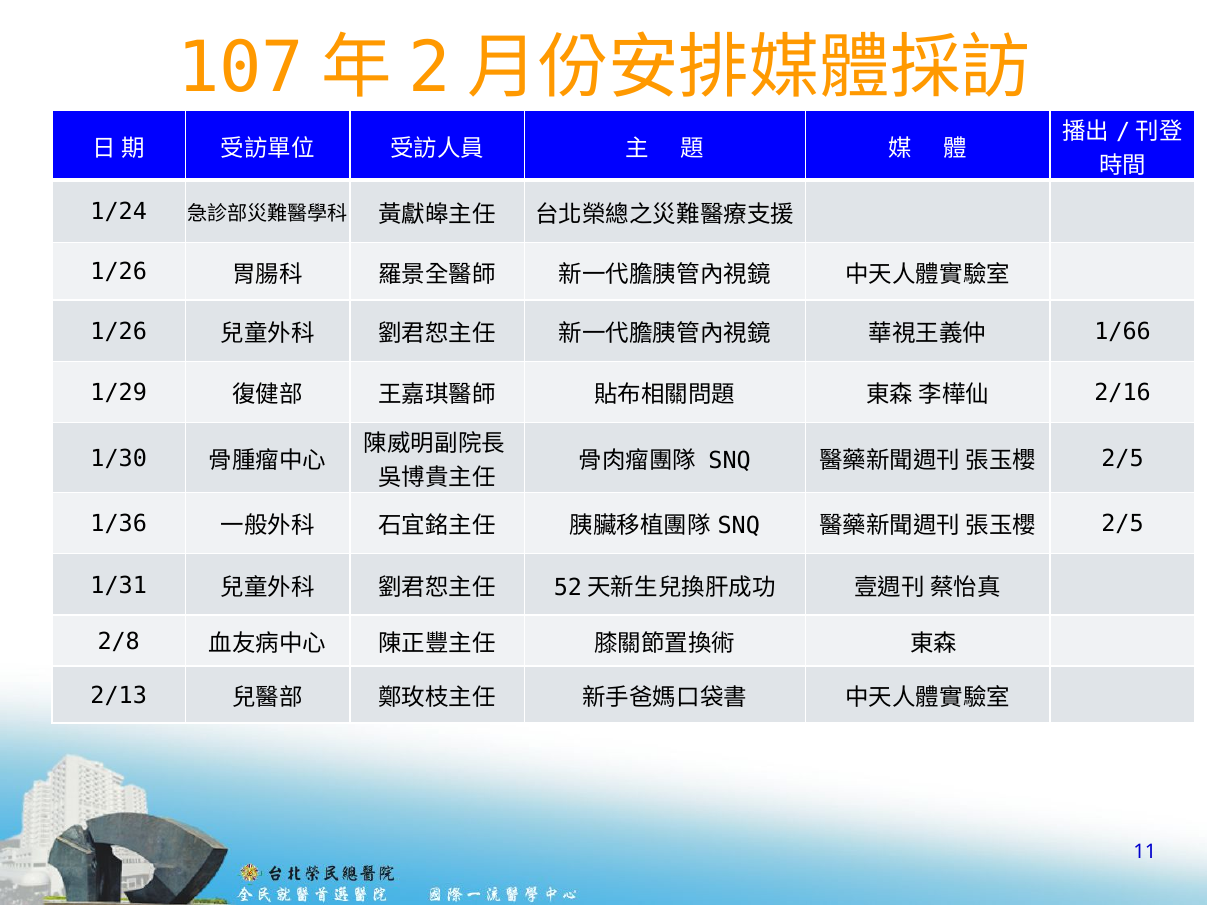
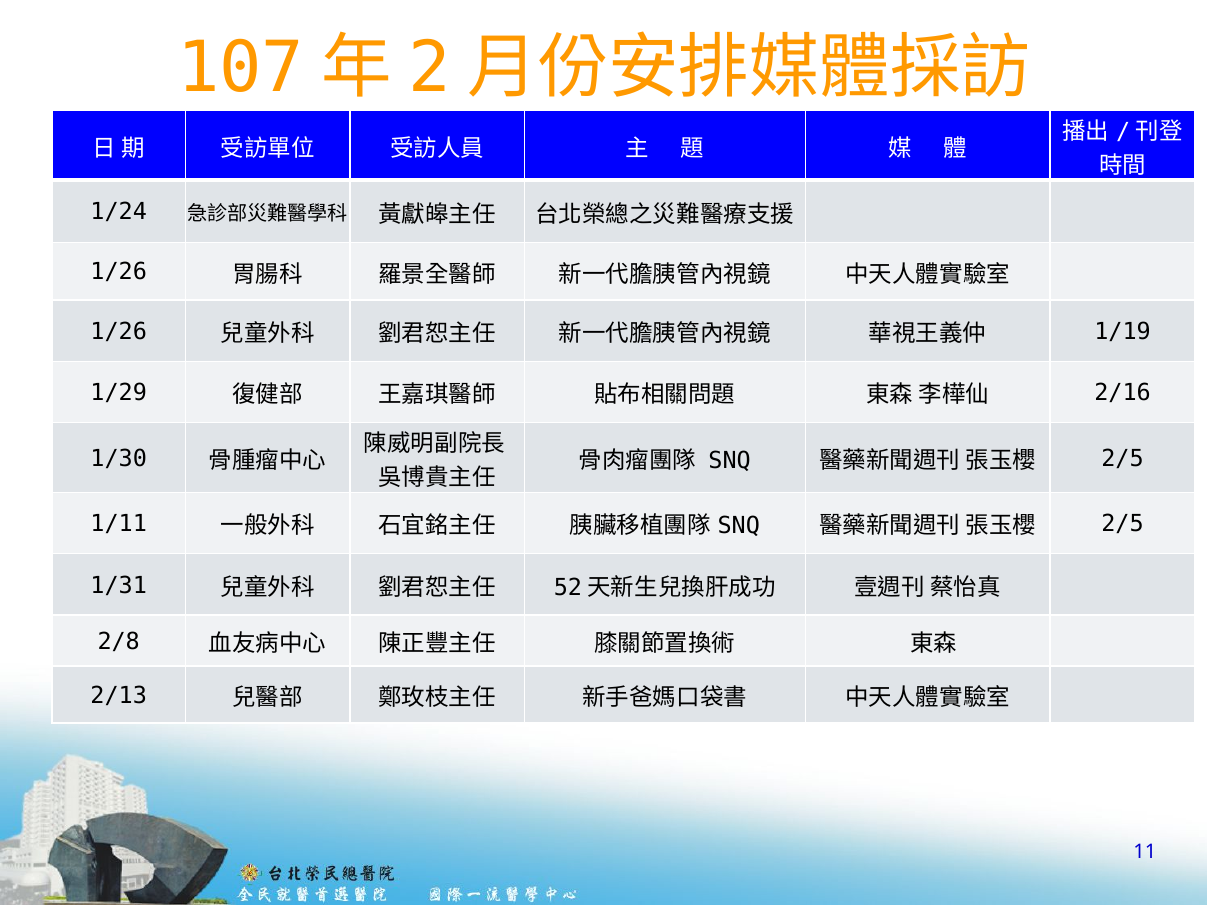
1/66: 1/66 -> 1/19
1/36: 1/36 -> 1/11
